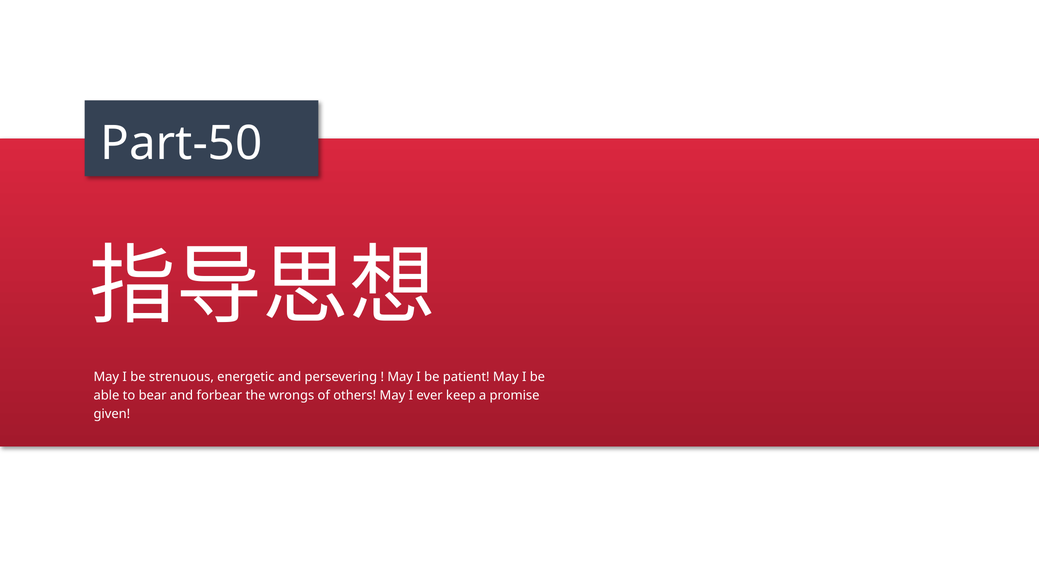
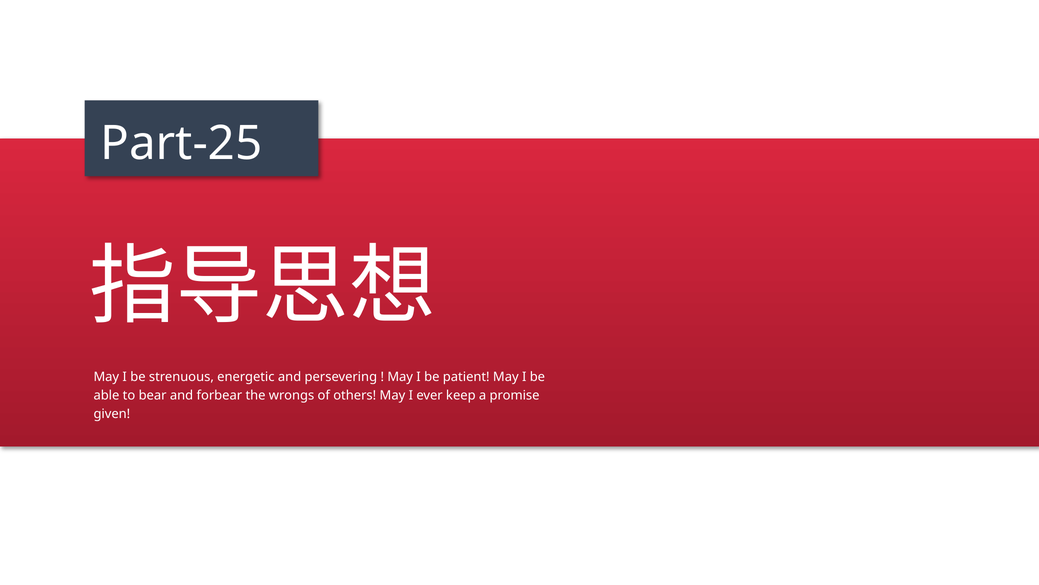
Part-50: Part-50 -> Part-25
